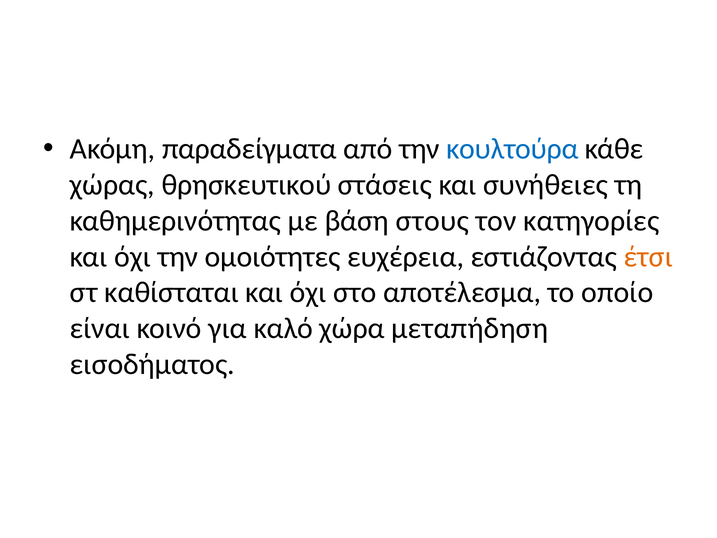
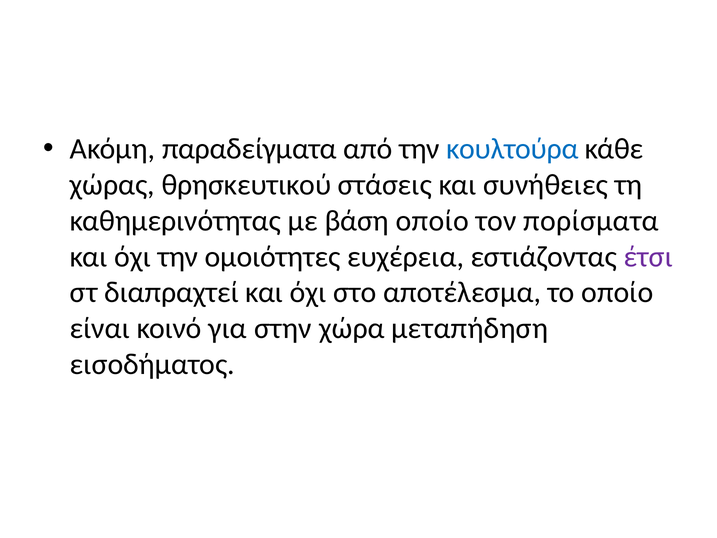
βάση στους: στους -> οποίο
κατηγορίες: κατηγορίες -> πορίσματα
έτσι colour: orange -> purple
καθίσταται: καθίσταται -> διαπραχτεί
καλό: καλό -> στην
